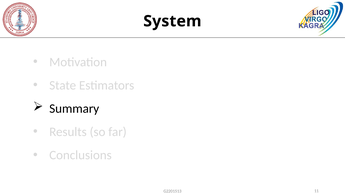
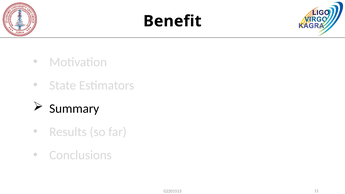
System: System -> Benefit
